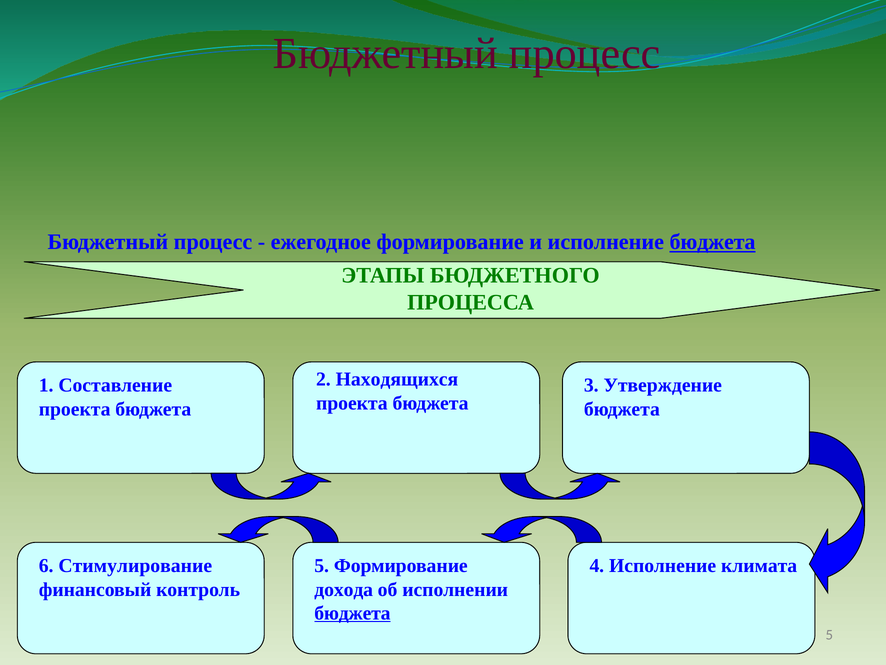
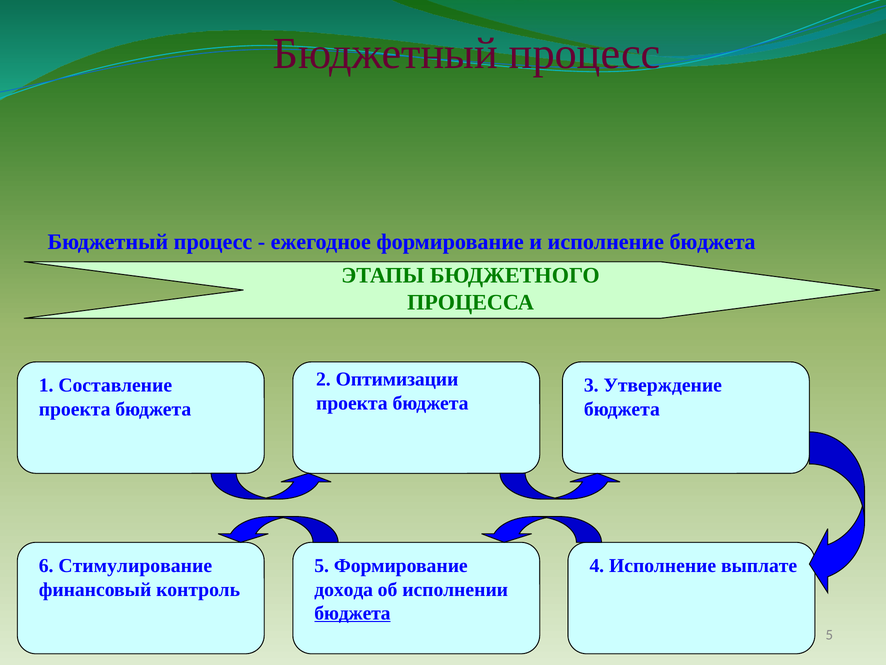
бюджета at (713, 242) underline: present -> none
Находящихся: Находящихся -> Оптимизации
климата: климата -> выплате
